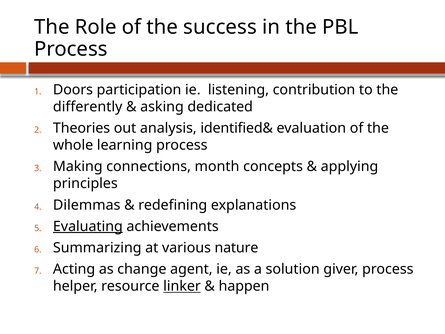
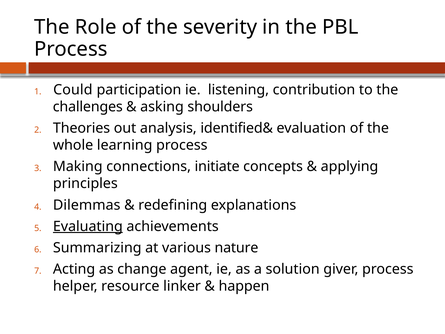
success: success -> severity
Doors: Doors -> Could
differently: differently -> challenges
dedicated: dedicated -> shoulders
month: month -> initiate
linker underline: present -> none
